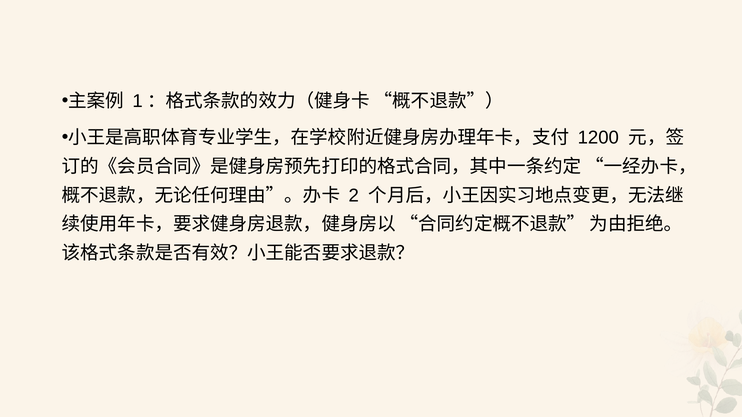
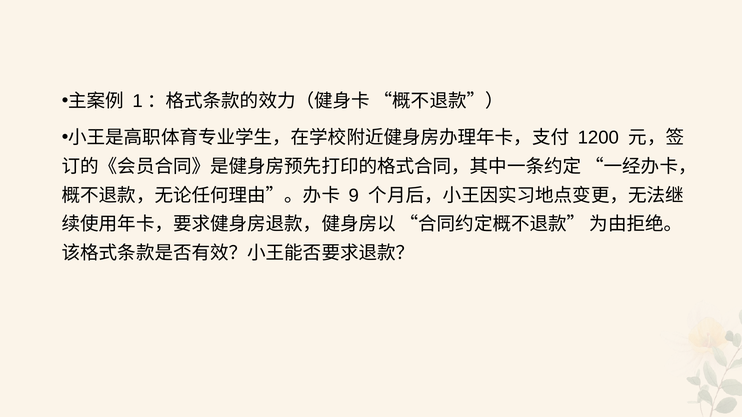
2: 2 -> 9
